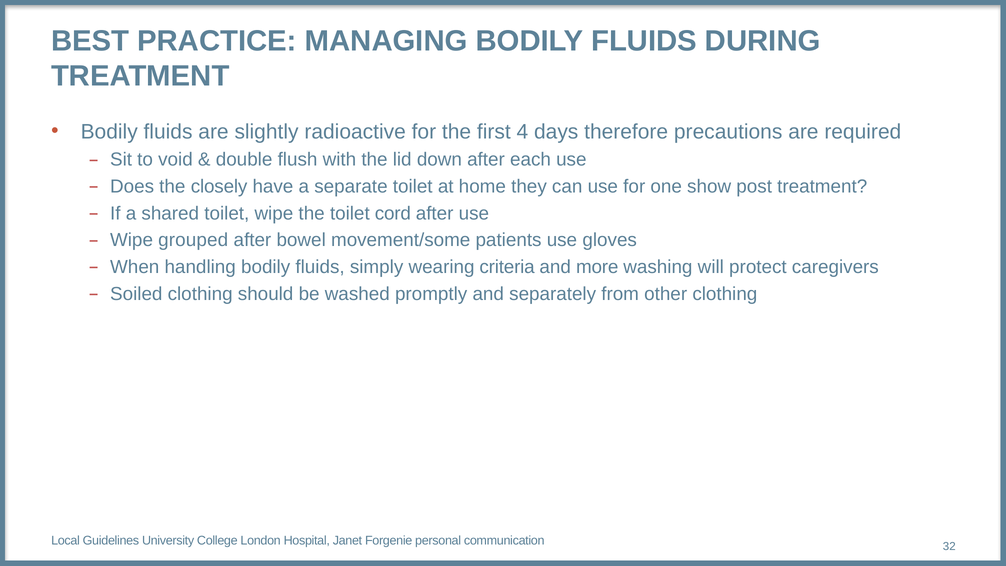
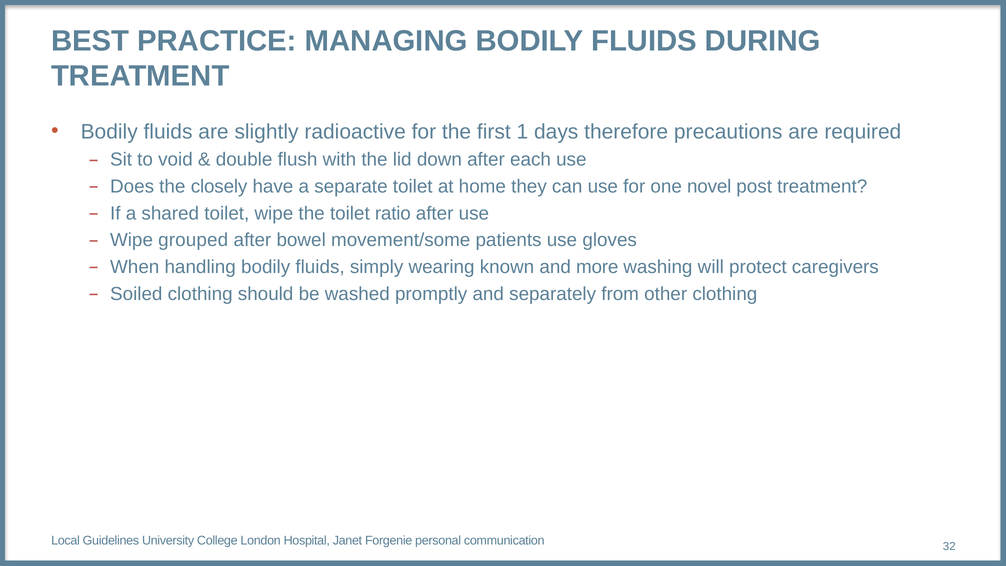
4: 4 -> 1
show: show -> novel
cord: cord -> ratio
criteria: criteria -> known
